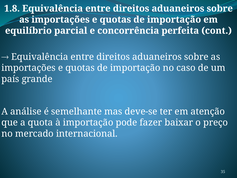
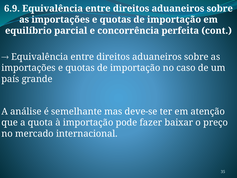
1.8: 1.8 -> 6.9
